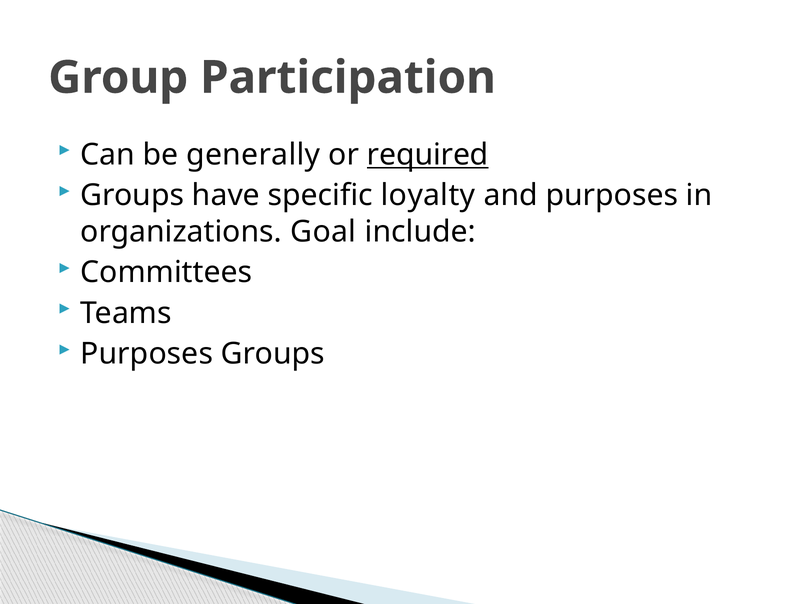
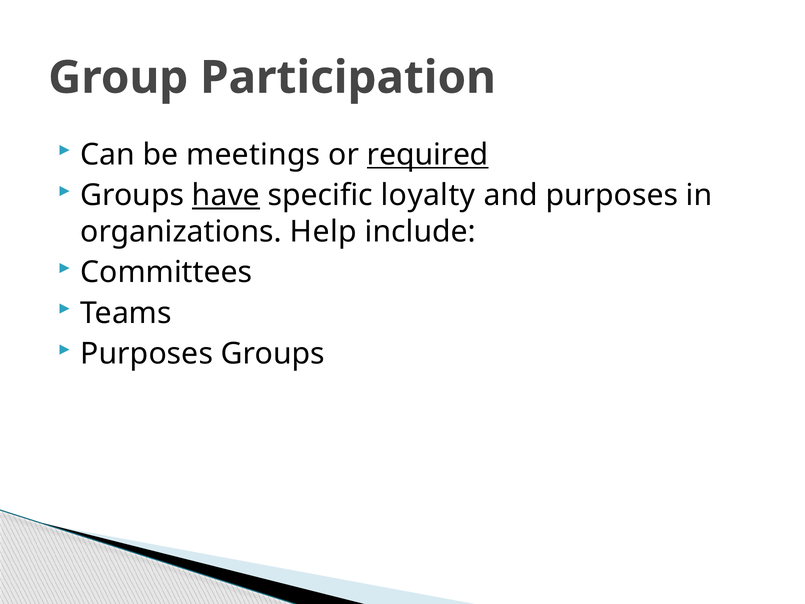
generally: generally -> meetings
have underline: none -> present
Goal: Goal -> Help
